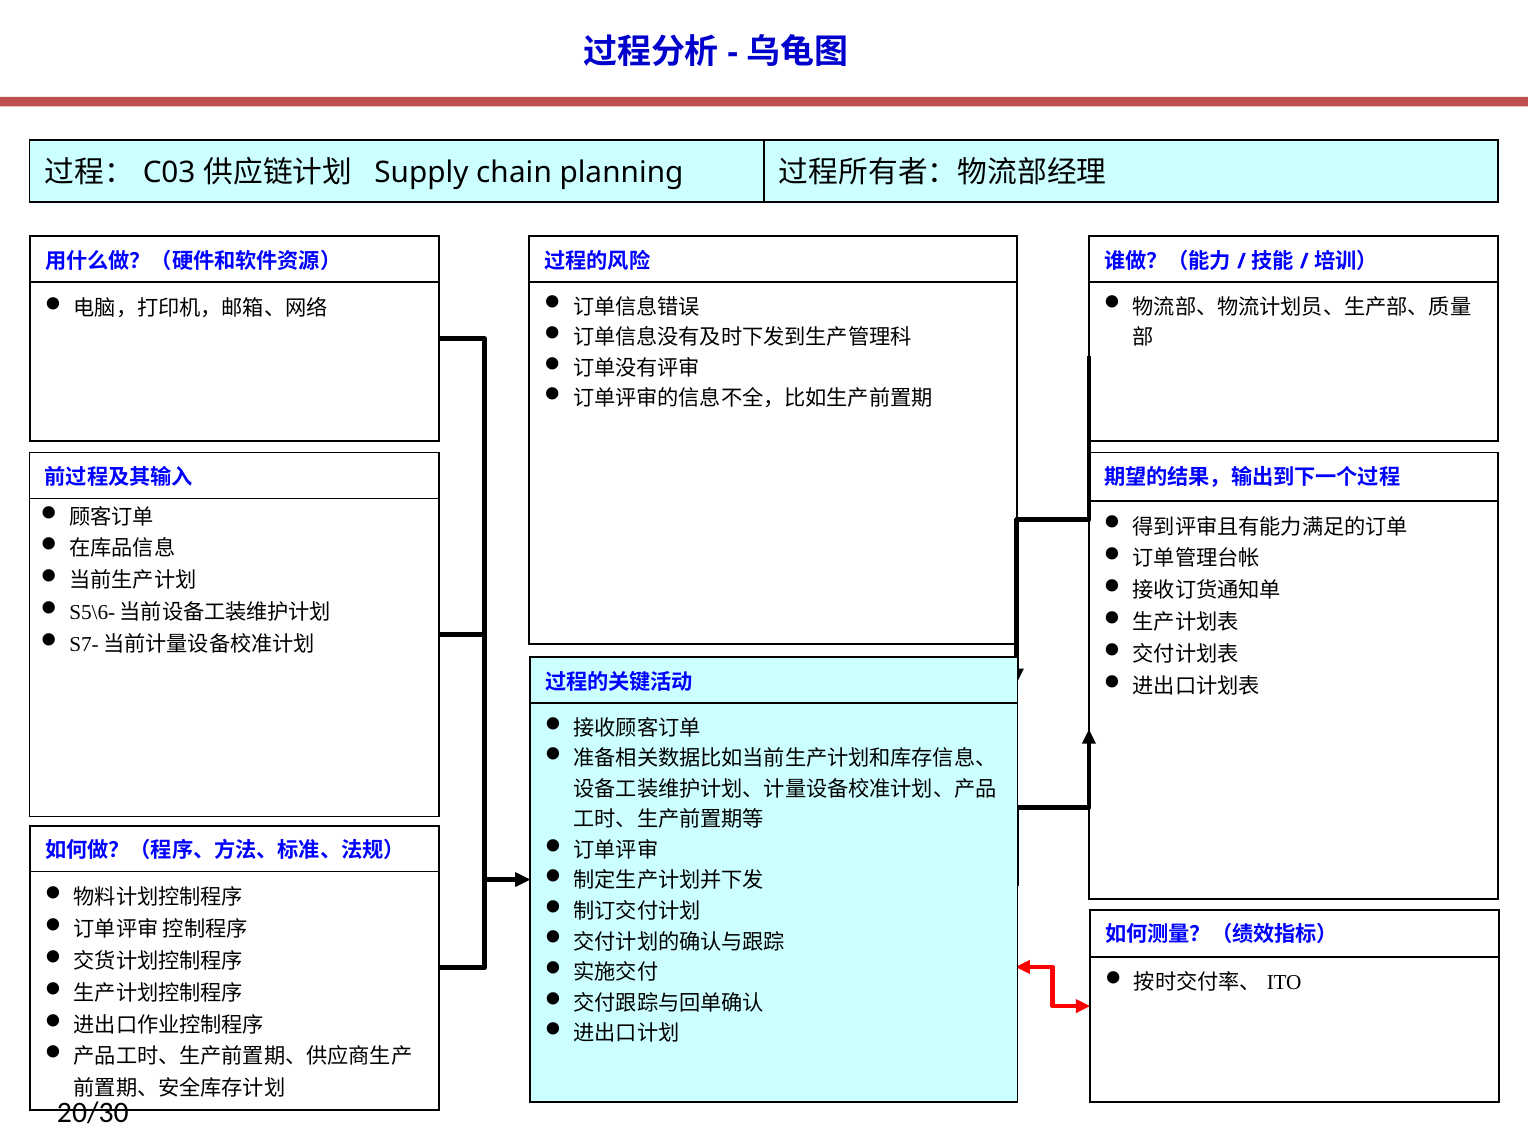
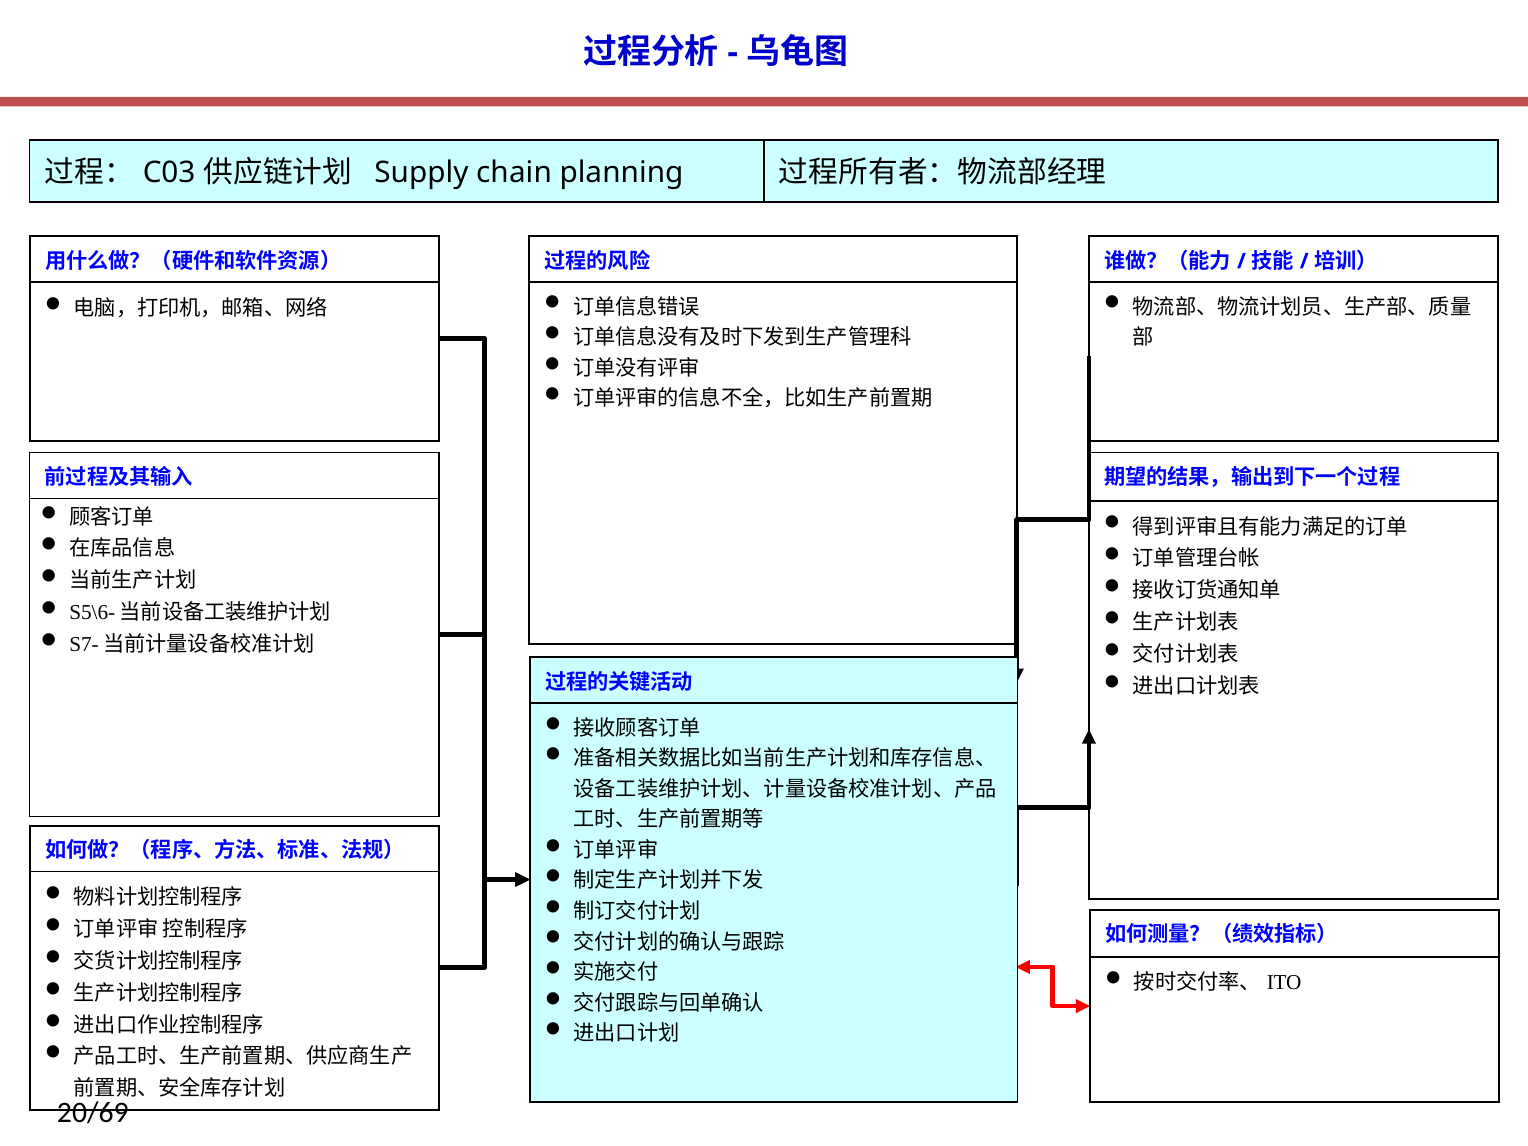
20/30: 20/30 -> 20/69
